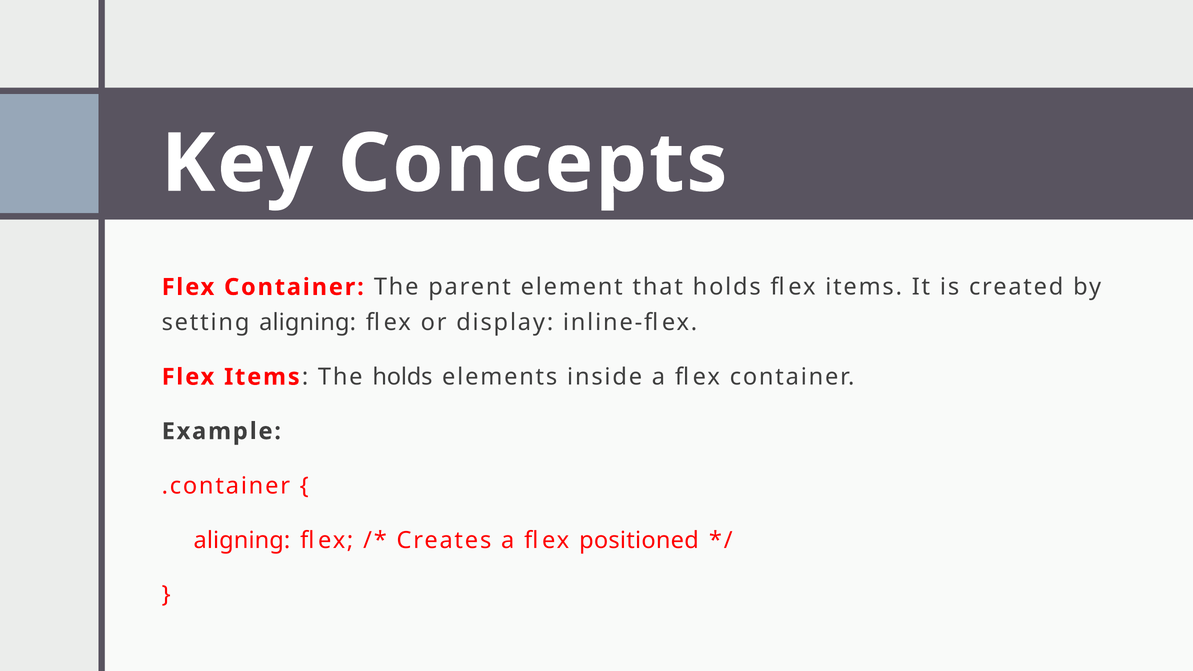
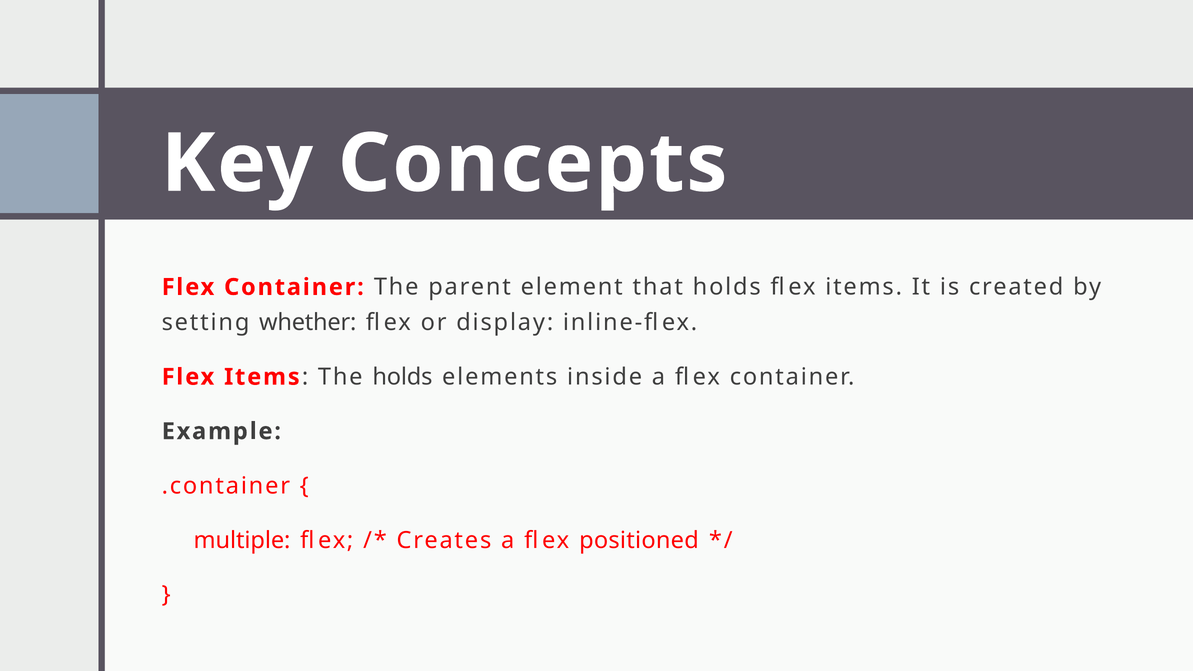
setting aligning: aligning -> whether
aligning at (242, 540): aligning -> multiple
